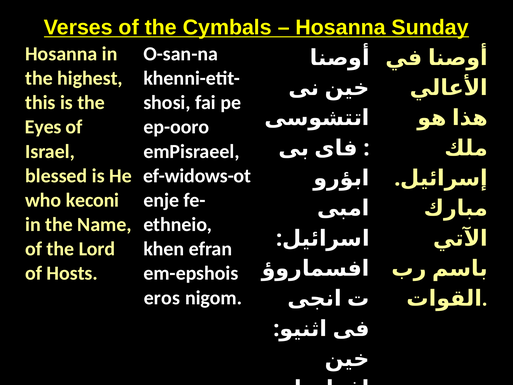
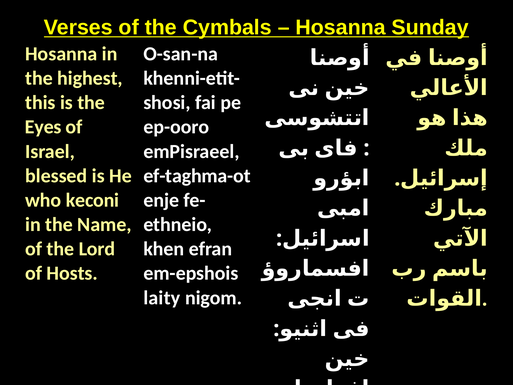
ef-widows-ot: ef-widows-ot -> ef-taghma-ot
eros: eros -> laity
